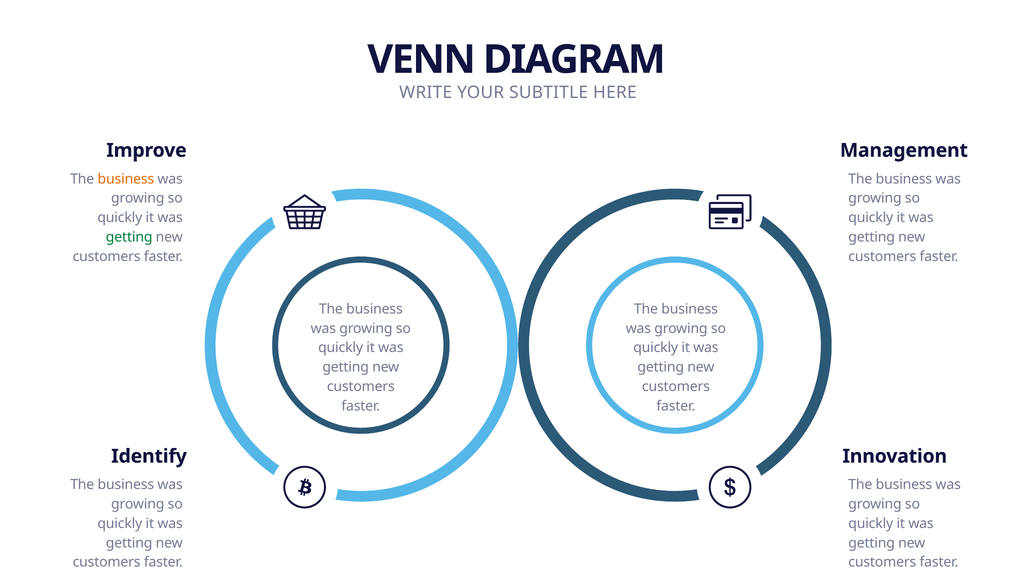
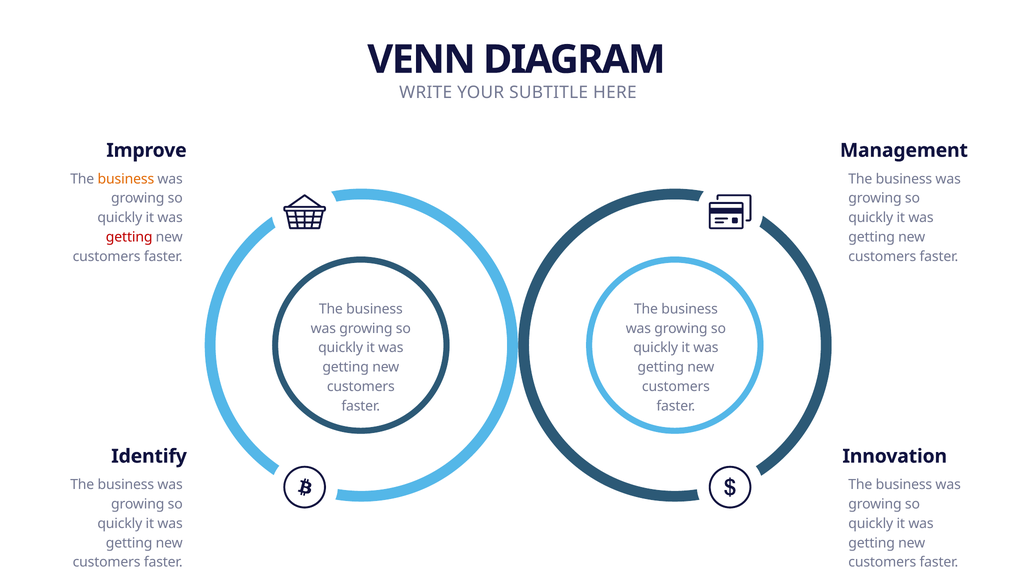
getting at (129, 237) colour: green -> red
